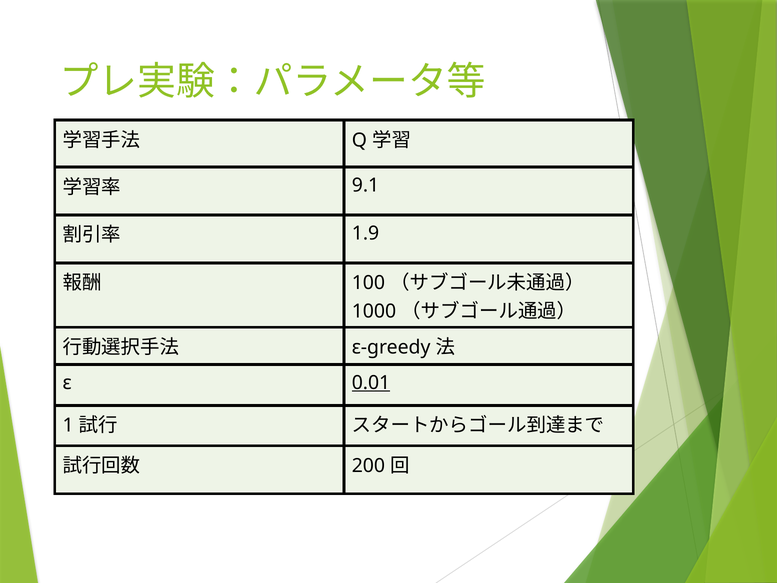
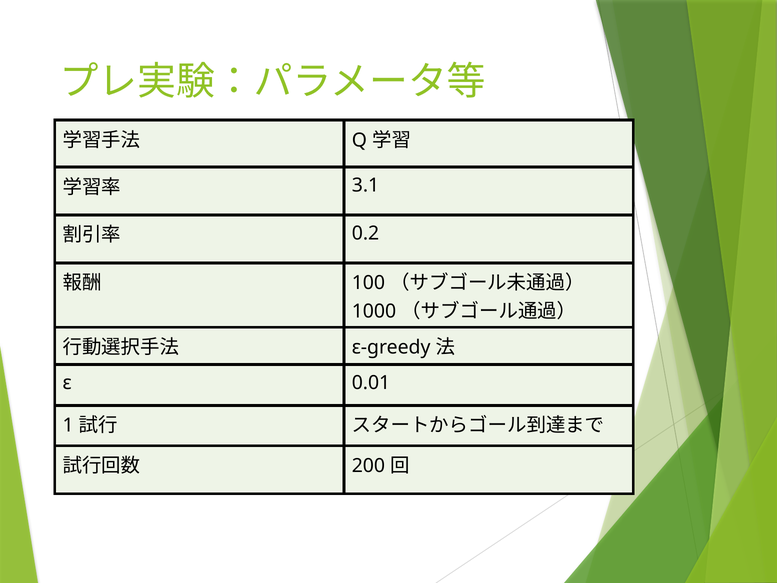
9.1: 9.1 -> 3.1
1.9: 1.9 -> 0.2
0.01 underline: present -> none
